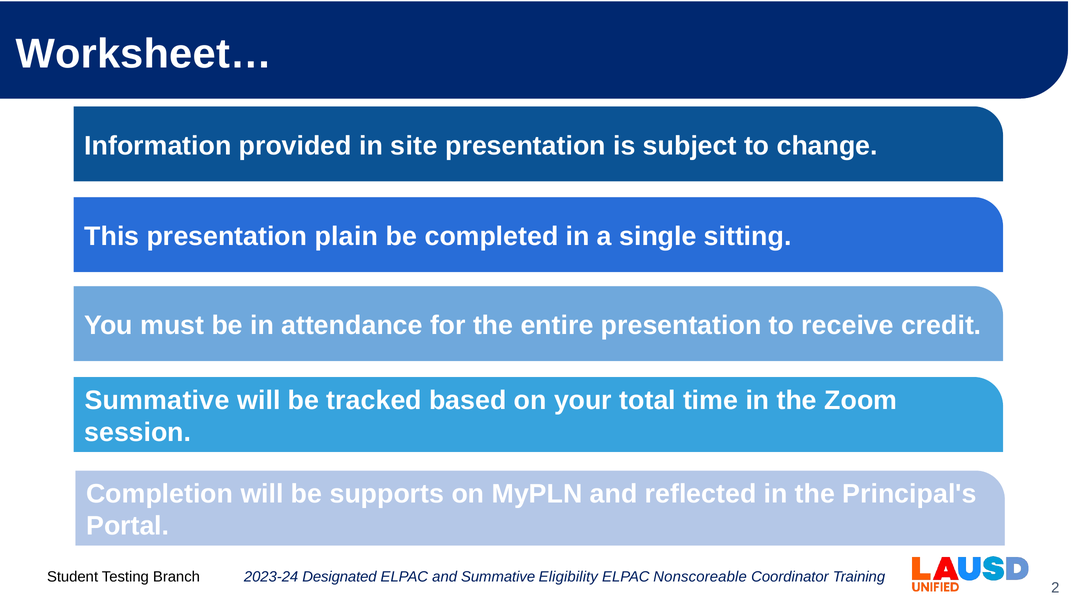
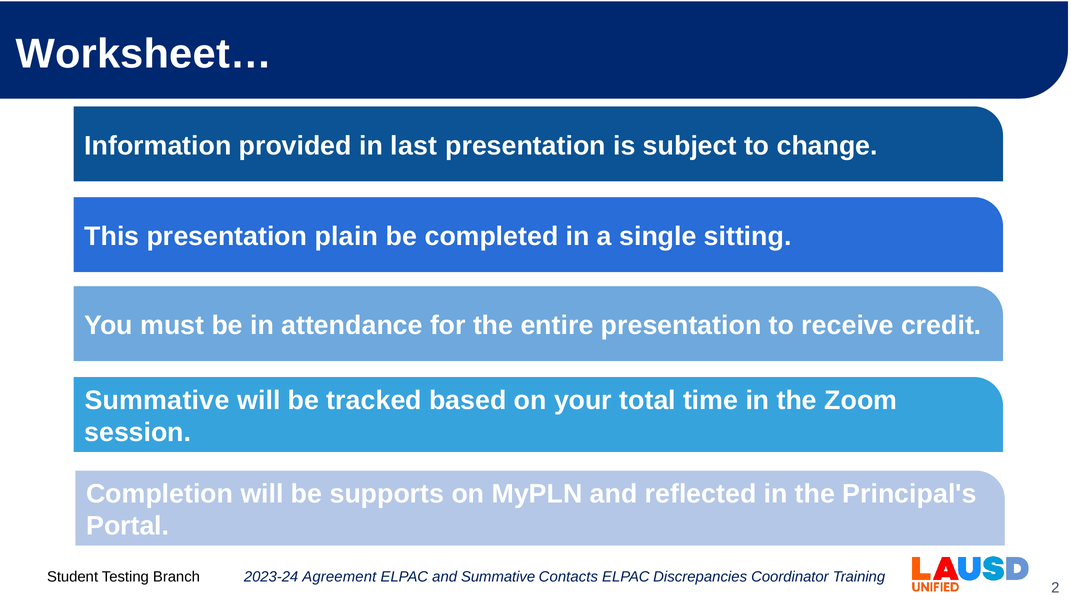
site: site -> last
Designated: Designated -> Agreement
Eligibility: Eligibility -> Contacts
Nonscoreable: Nonscoreable -> Discrepancies
